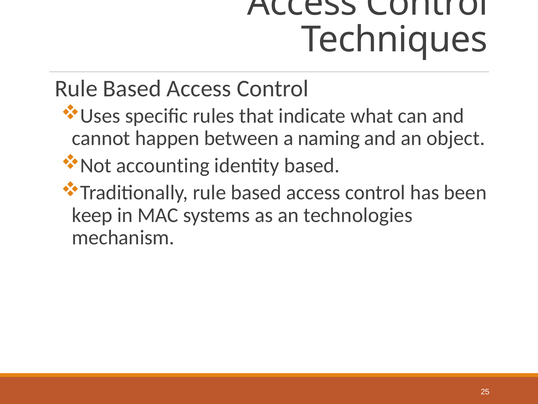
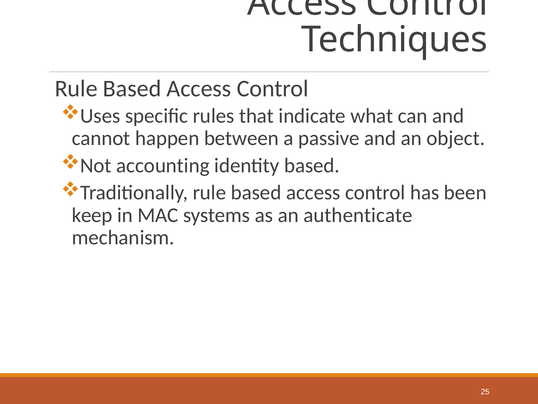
naming: naming -> passive
technologies: technologies -> authenticate
